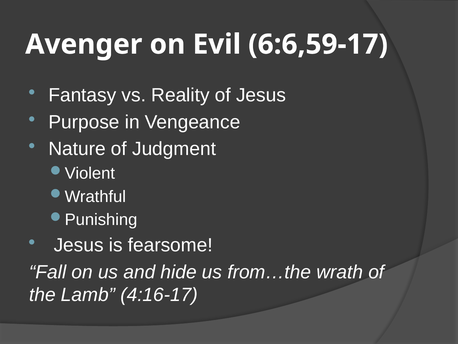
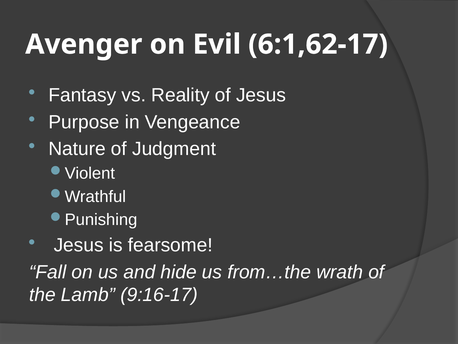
6:6,59-17: 6:6,59-17 -> 6:1,62-17
4:16-17: 4:16-17 -> 9:16-17
